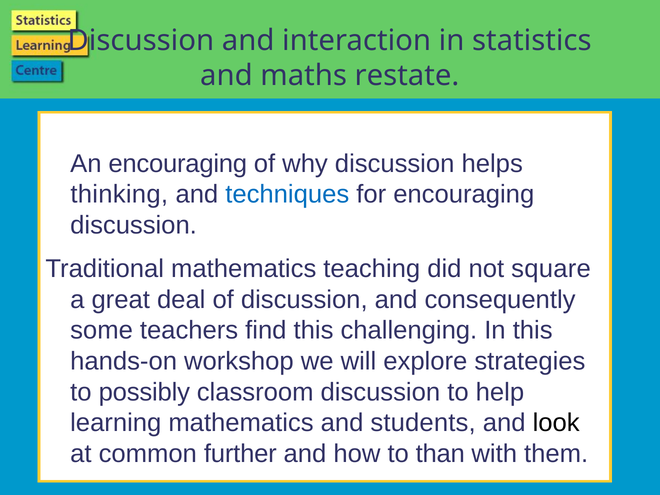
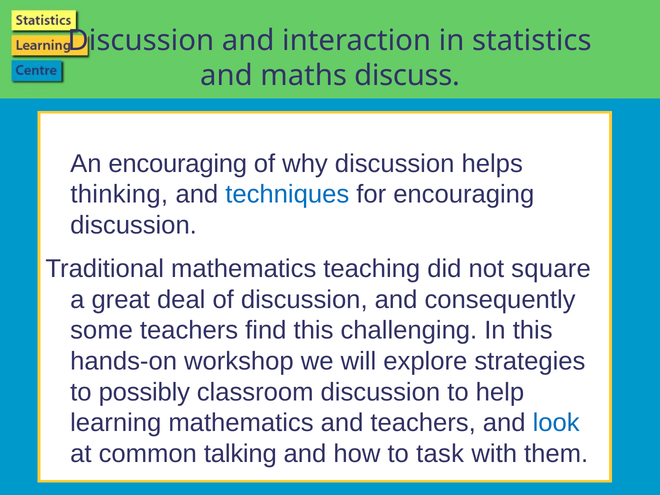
restate: restate -> discuss
and students: students -> teachers
look colour: black -> blue
further: further -> talking
than: than -> task
